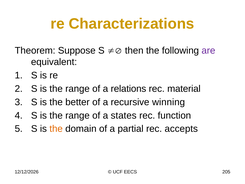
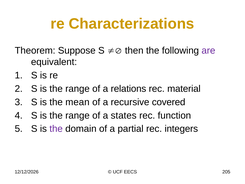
better: better -> mean
winning: winning -> covered
the at (56, 129) colour: orange -> purple
accepts: accepts -> integers
